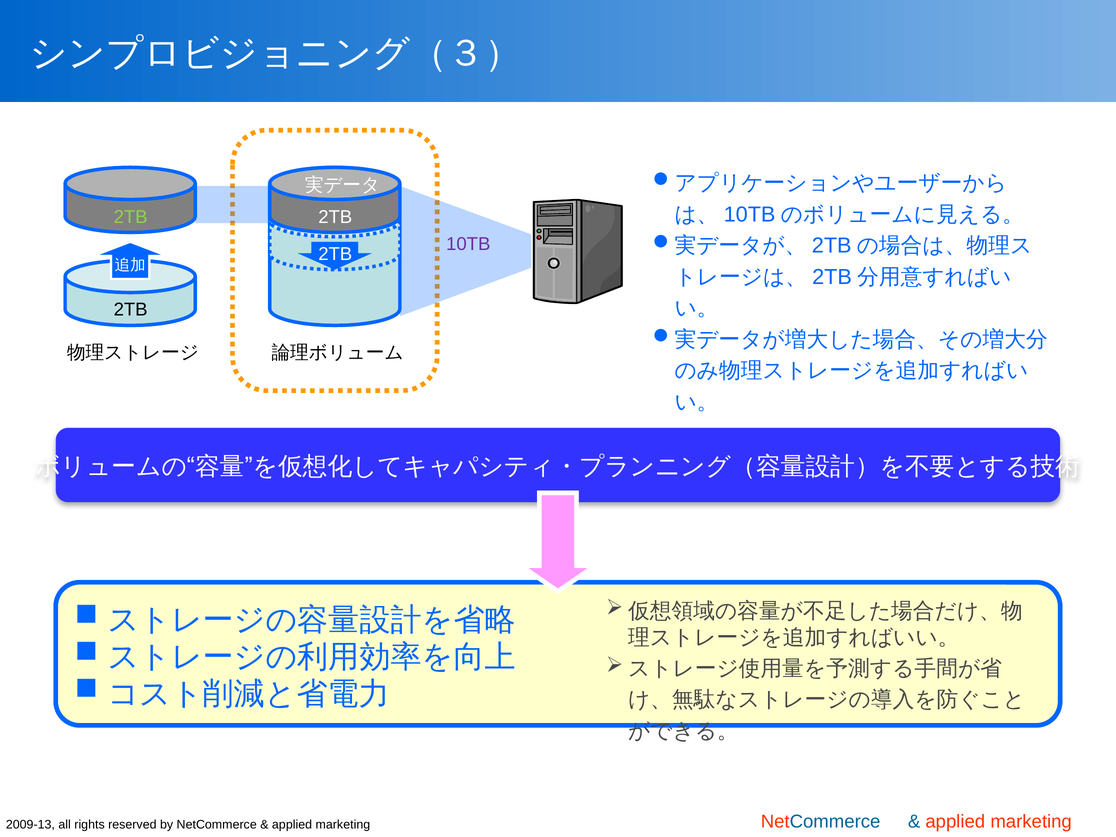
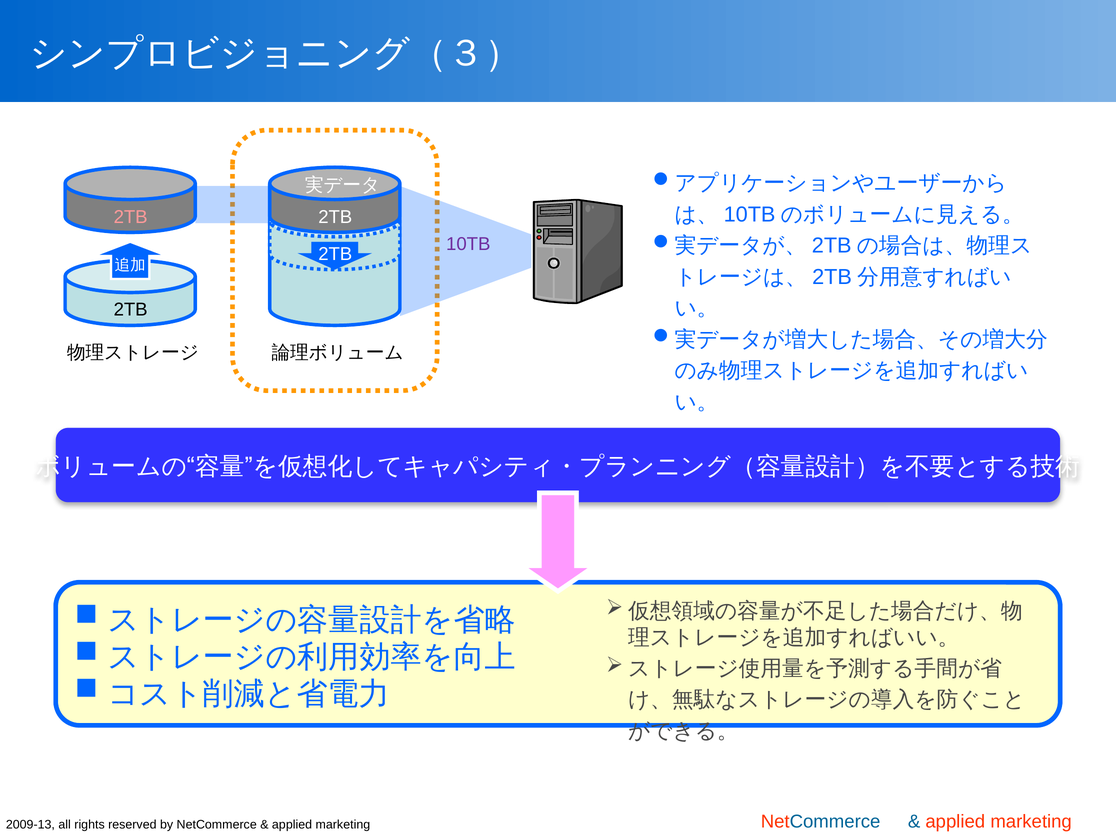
2TB at (131, 217) colour: light green -> pink
